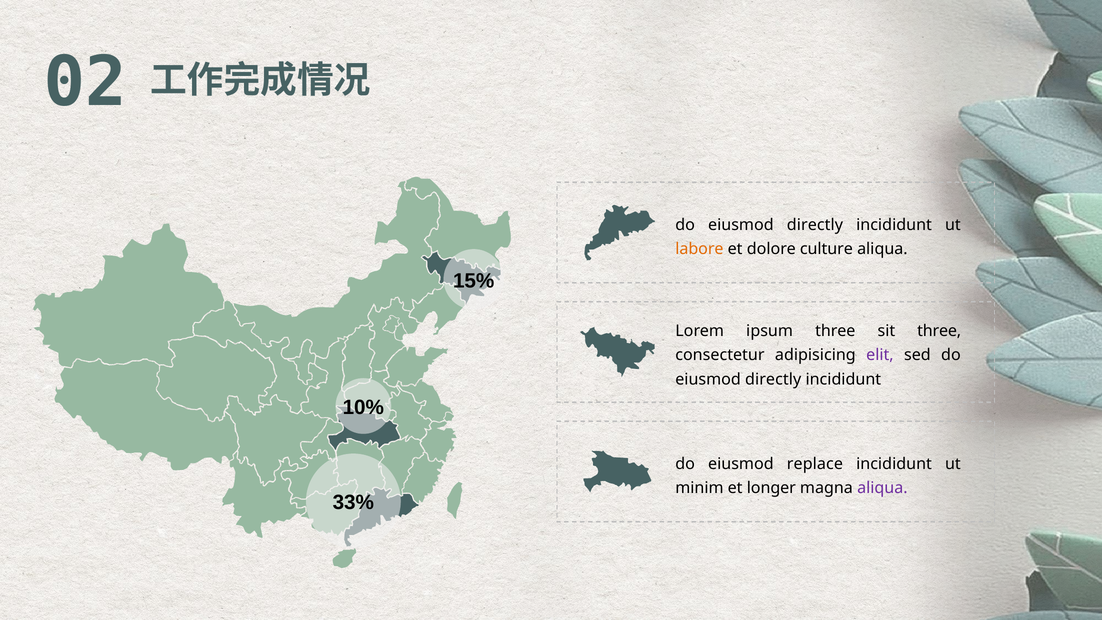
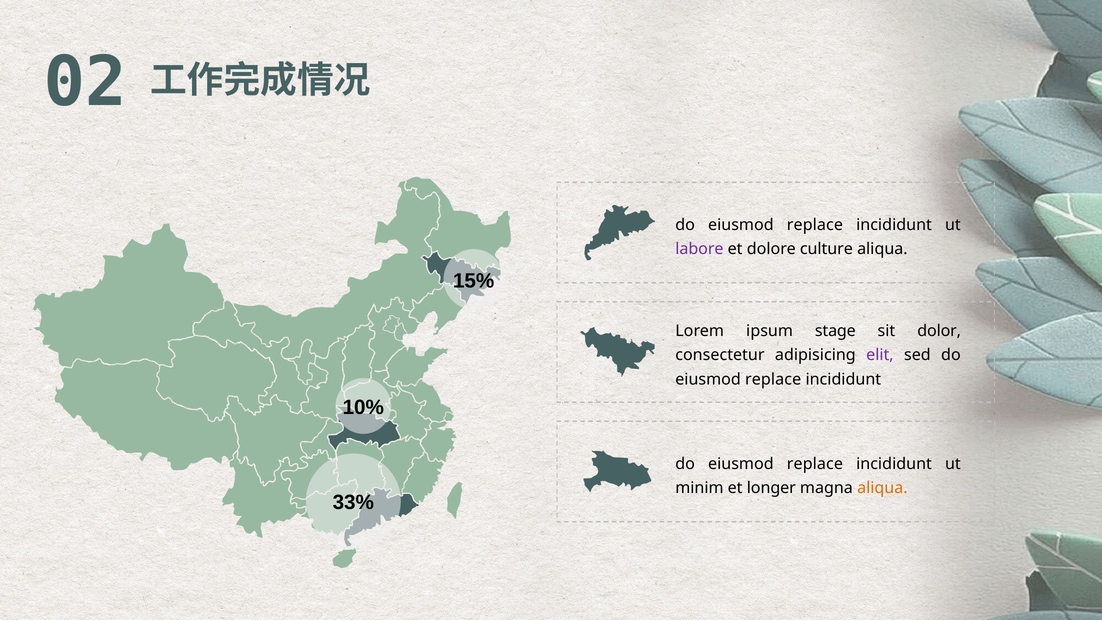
directly at (815, 225): directly -> replace
labore colour: orange -> purple
ipsum three: three -> stage
sit three: three -> dolor
directly at (773, 379): directly -> replace
aliqua at (882, 488) colour: purple -> orange
